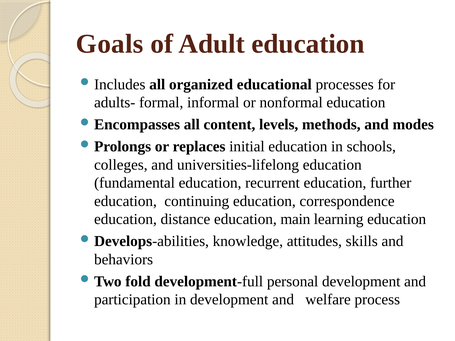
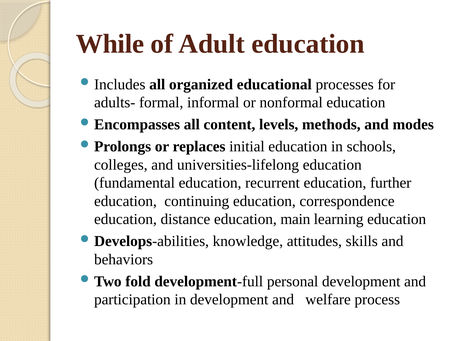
Goals: Goals -> While
